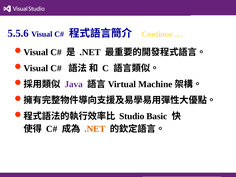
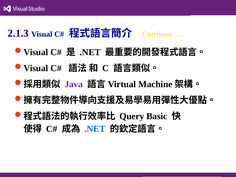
5.5.6: 5.5.6 -> 2.1.3
Studio: Studio -> Query
.NET at (95, 129) colour: orange -> blue
